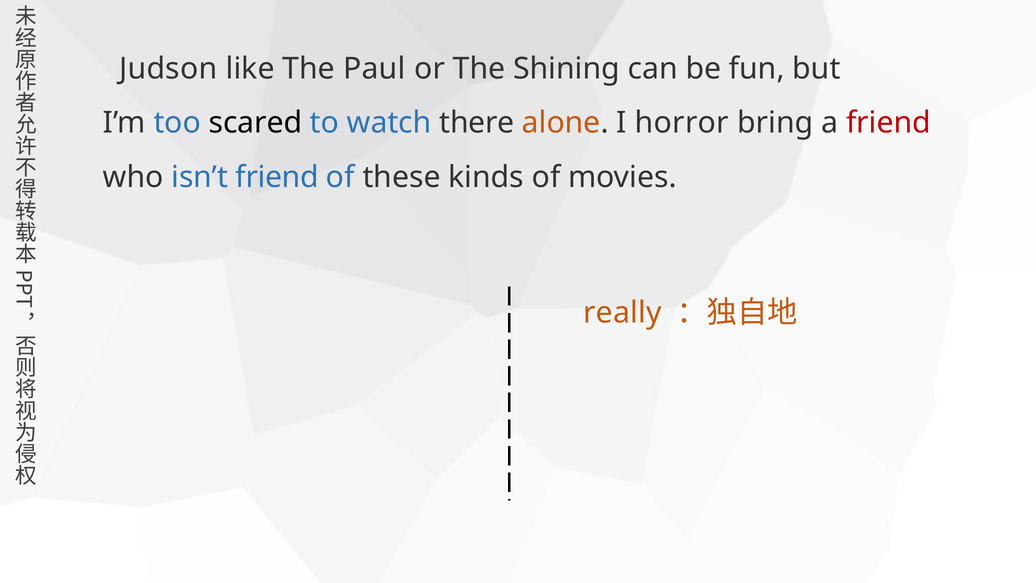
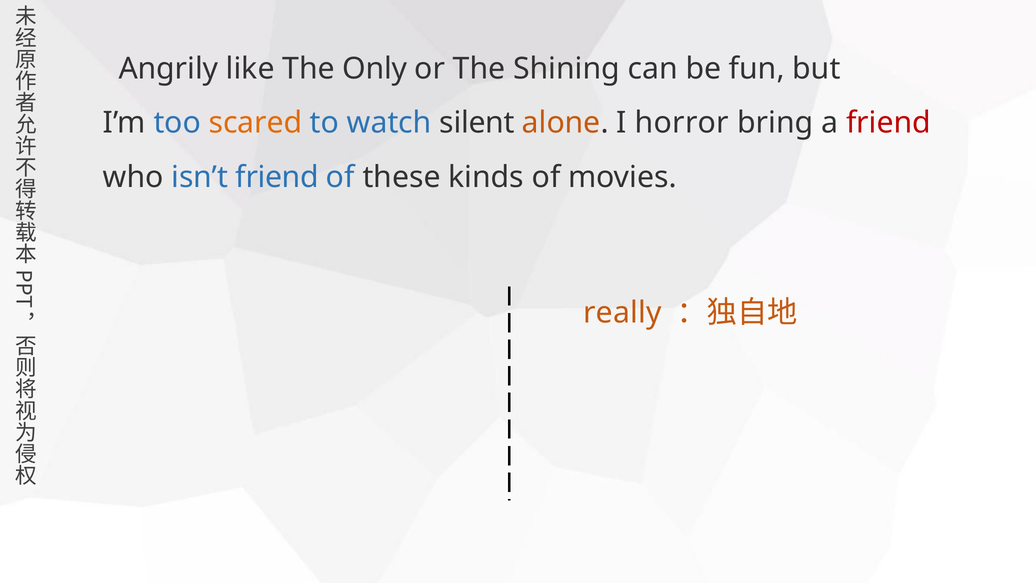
Judson: Judson -> Angrily
Paul: Paul -> Only
scared colour: black -> orange
there: there -> silent
